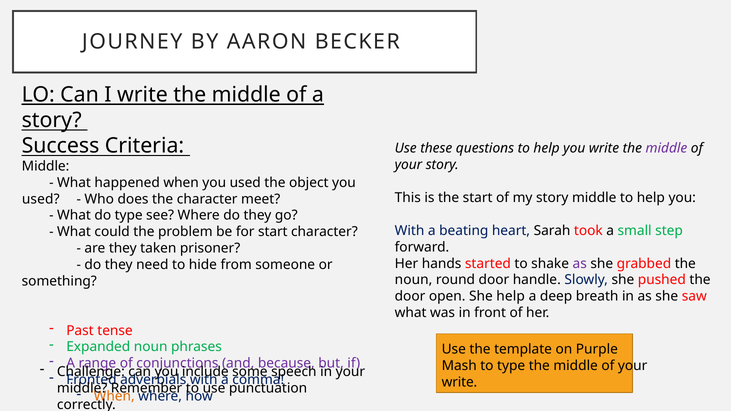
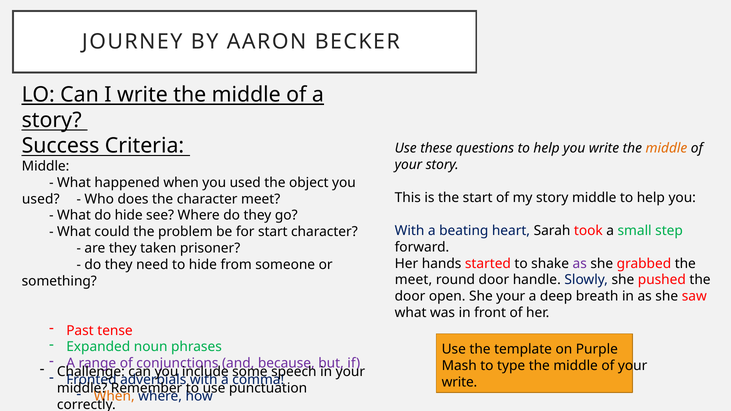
middle at (666, 148) colour: purple -> orange
do type: type -> hide
noun at (414, 280): noun -> meet
She help: help -> your
